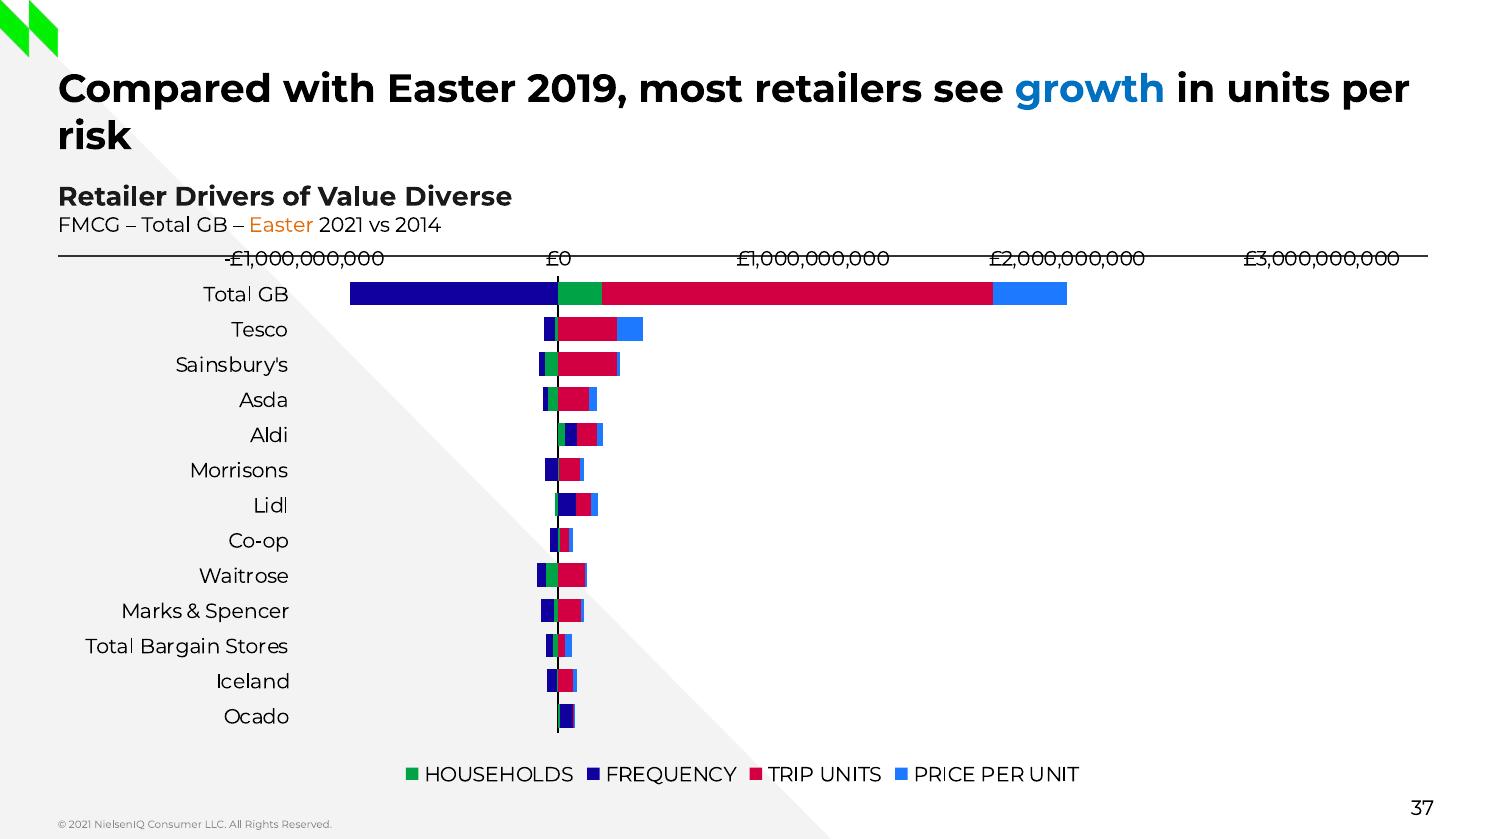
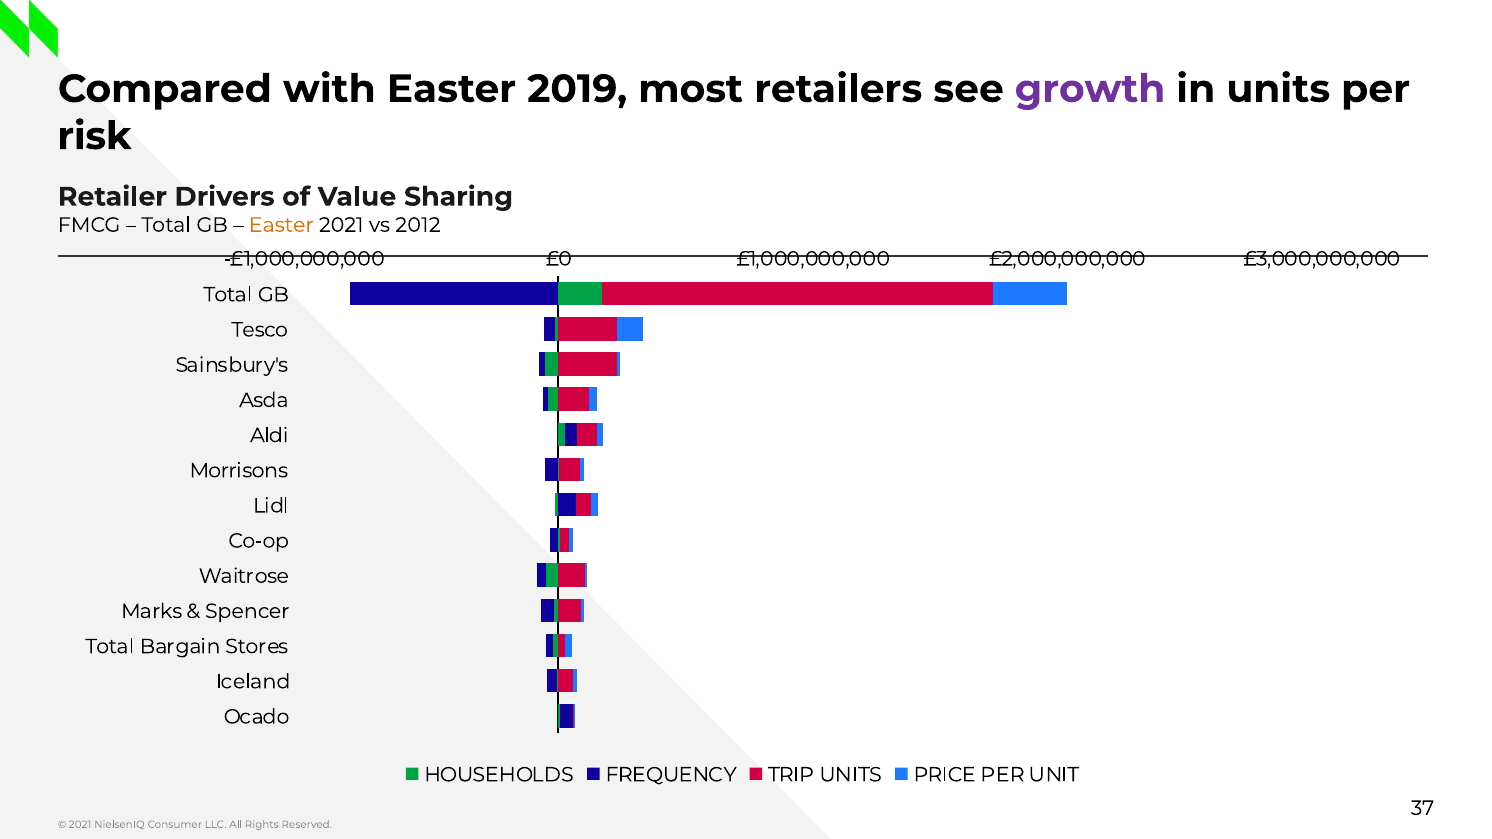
growth colour: blue -> purple
Diverse: Diverse -> Sharing
2014: 2014 -> 2012
